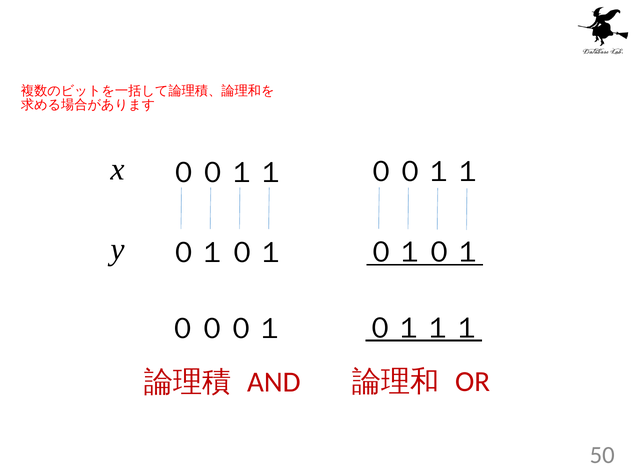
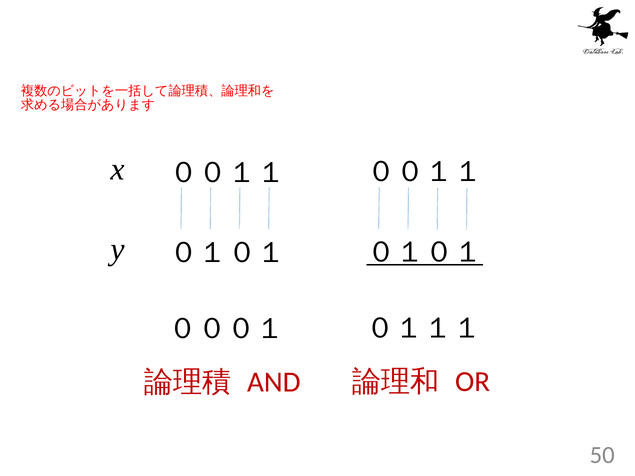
０１１１ underline: present -> none
